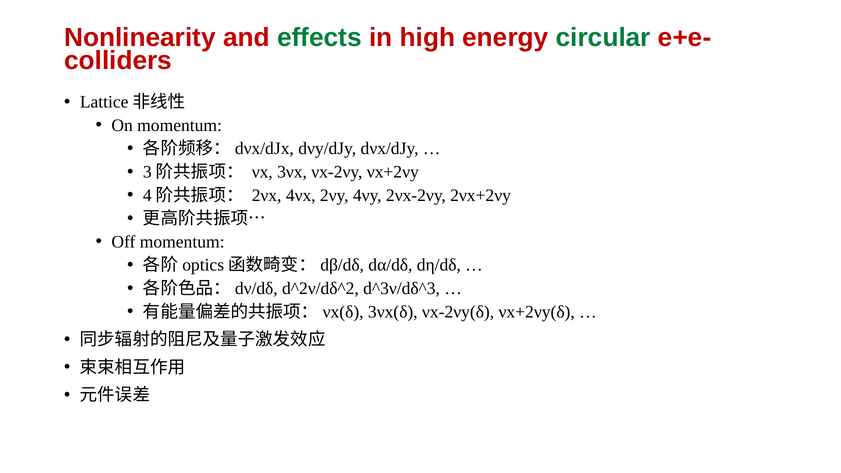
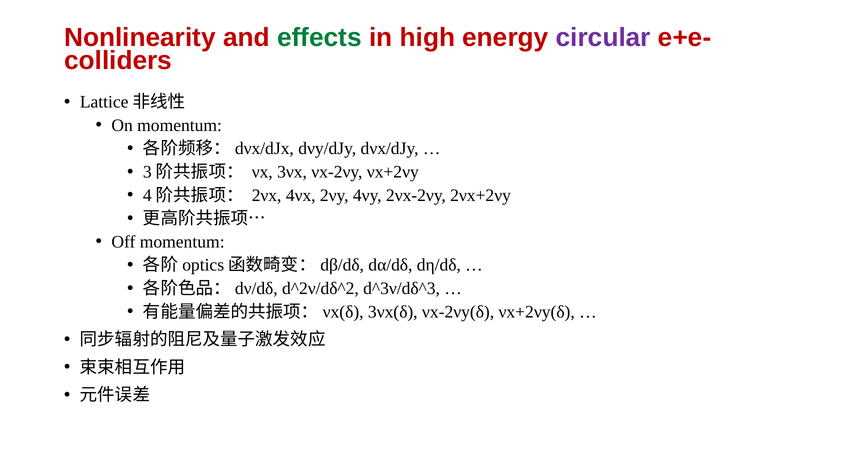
circular colour: green -> purple
